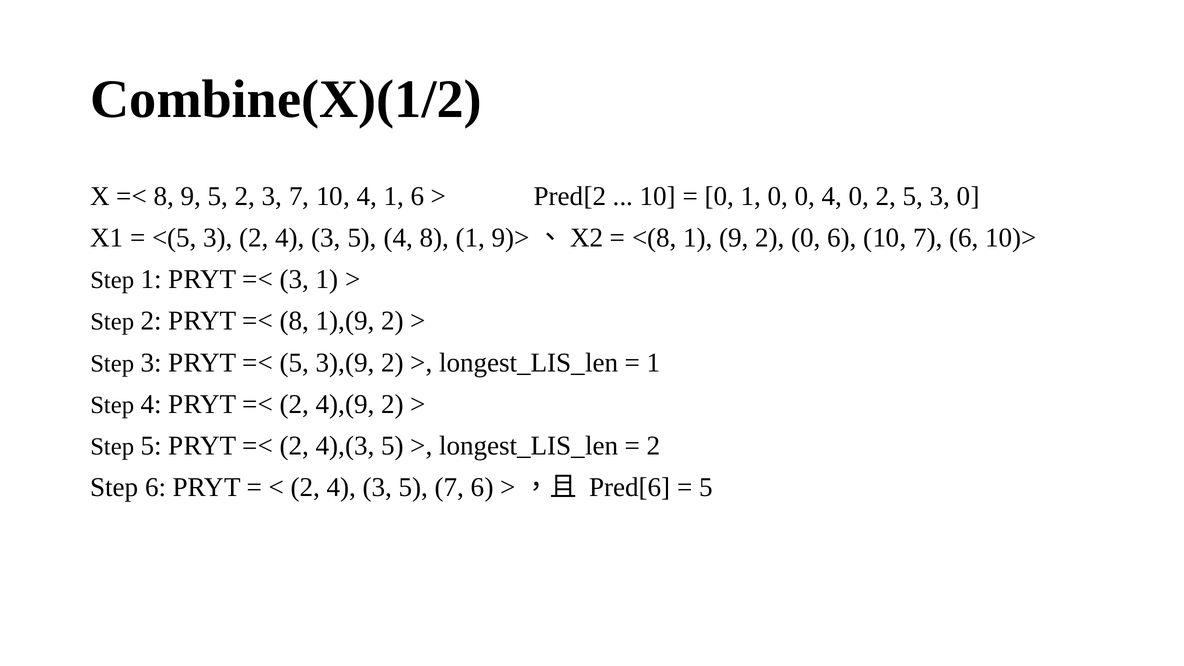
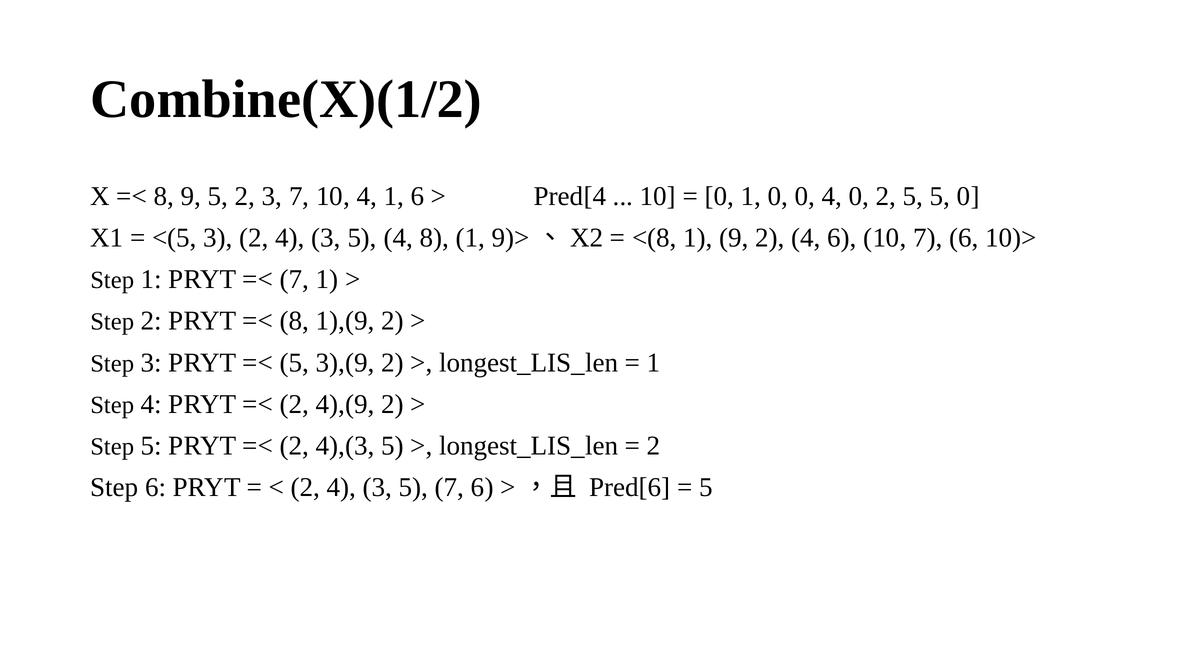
Pred[2: Pred[2 -> Pred[4
5 3: 3 -> 5
9 2 0: 0 -> 4
3 at (294, 279): 3 -> 7
